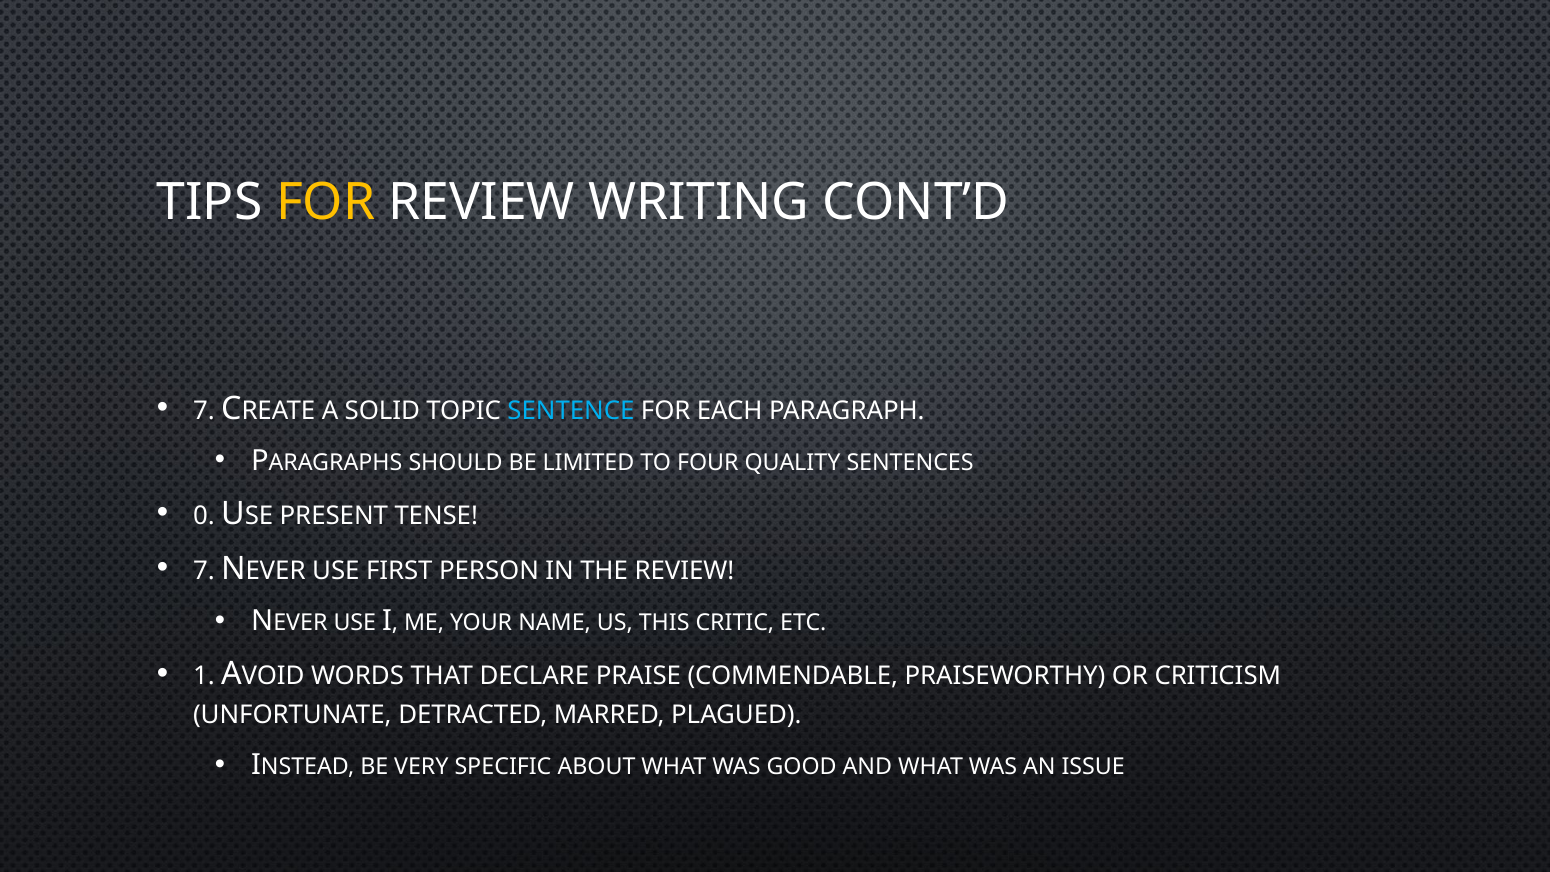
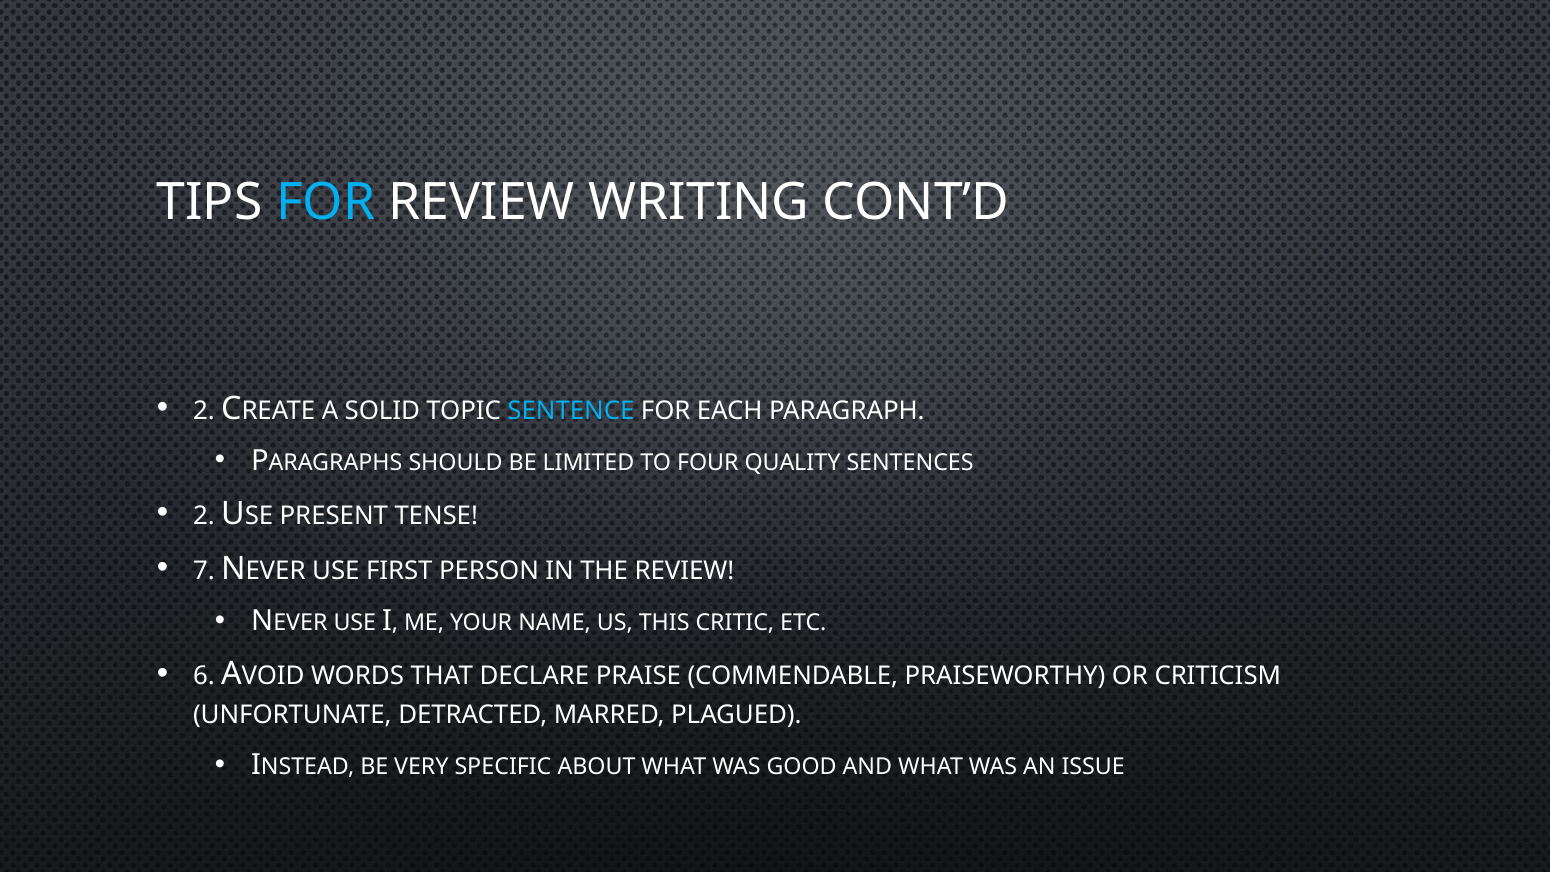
FOR at (326, 202) colour: yellow -> light blue
7 at (204, 411): 7 -> 2
0 at (204, 516): 0 -> 2
1: 1 -> 6
